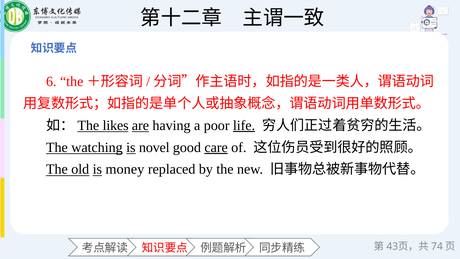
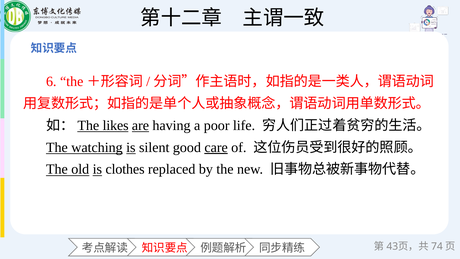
life underline: present -> none
novel: novel -> silent
money: money -> clothes
